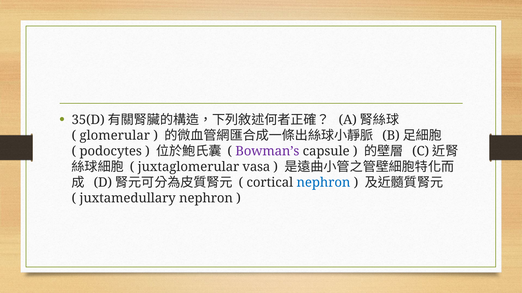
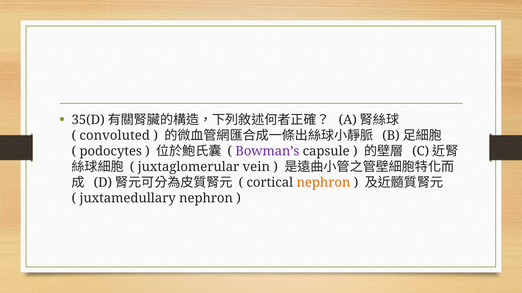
glomerular: glomerular -> convoluted
vasa: vasa -> vein
nephron at (323, 183) colour: blue -> orange
